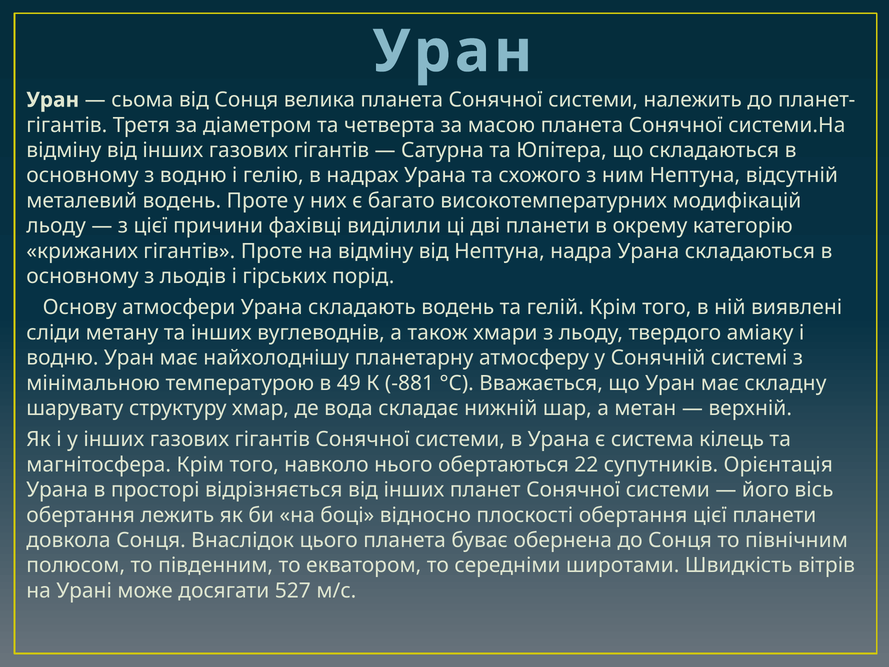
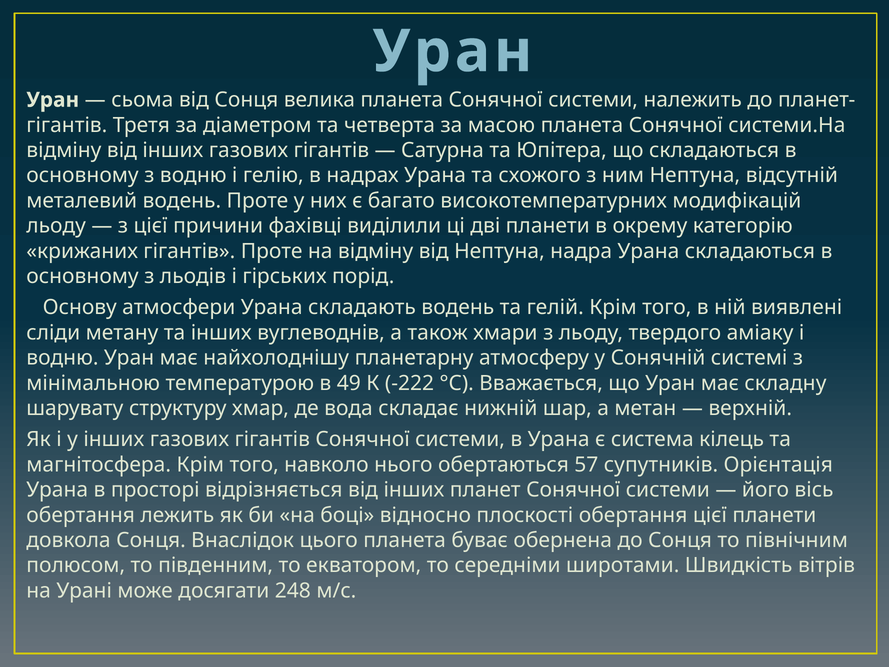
-881: -881 -> -222
22: 22 -> 57
527: 527 -> 248
